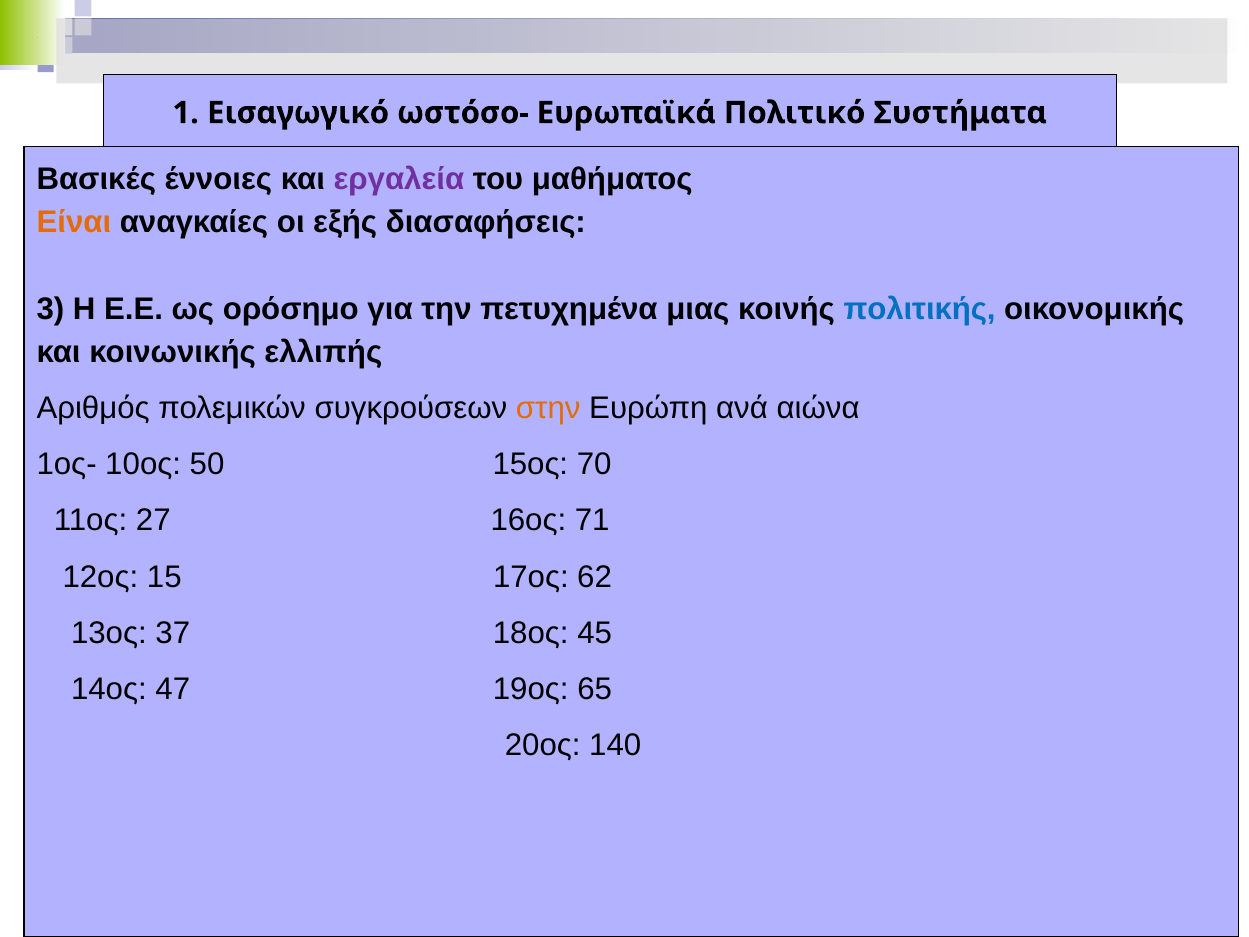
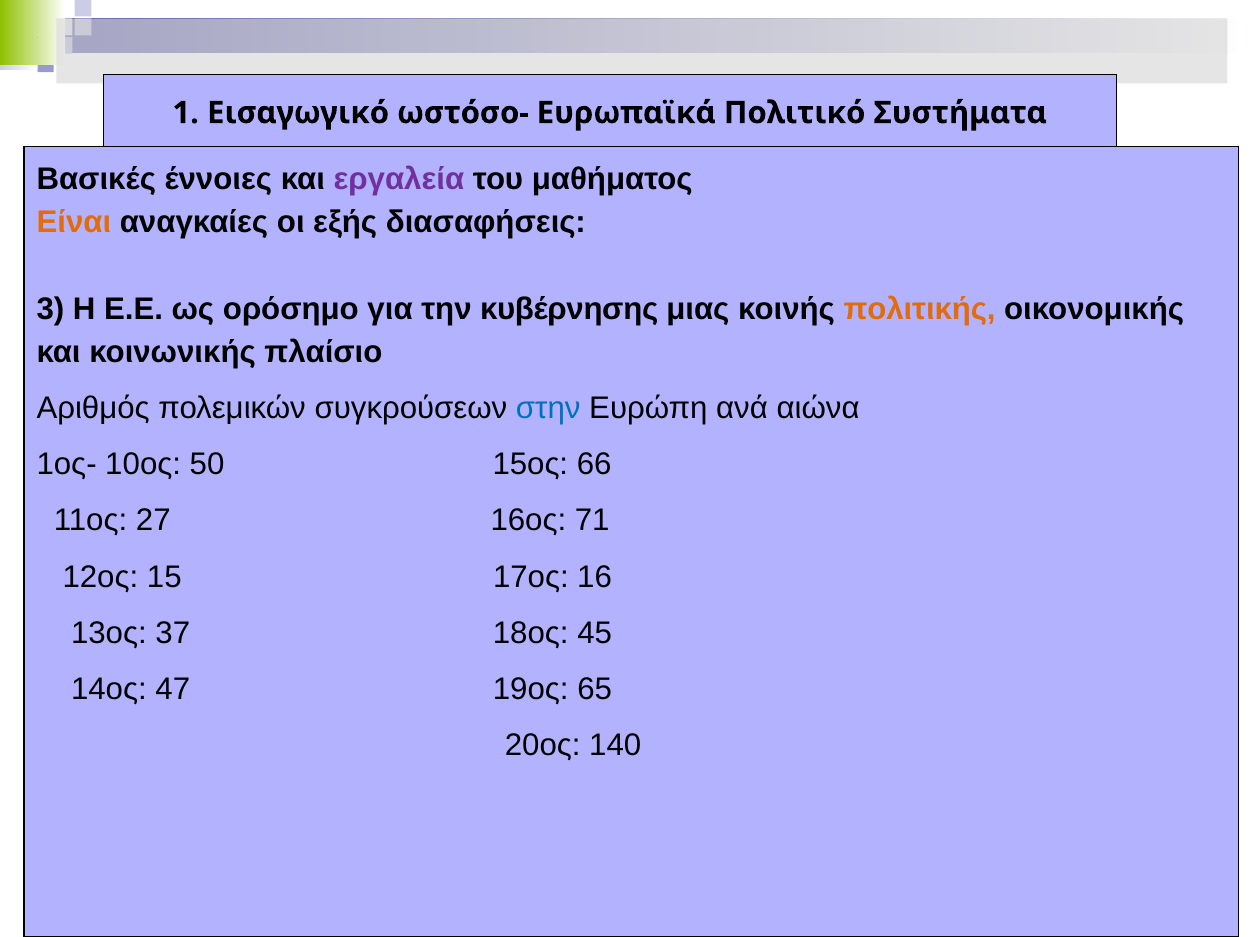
πετυχημένα: πετυχημένα -> κυβέρνησης
πολιτικής colour: blue -> orange
ελλιπής: ελλιπής -> πλαίσιο
στην colour: orange -> blue
70: 70 -> 66
62: 62 -> 16
